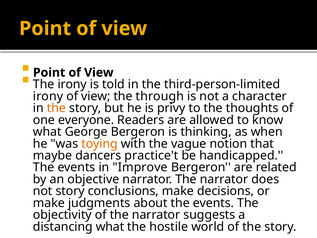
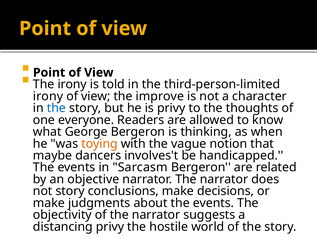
through: through -> improve
the at (56, 108) colour: orange -> blue
practice't: practice't -> involves't
Improve: Improve -> Sarcasm
distancing what: what -> privy
